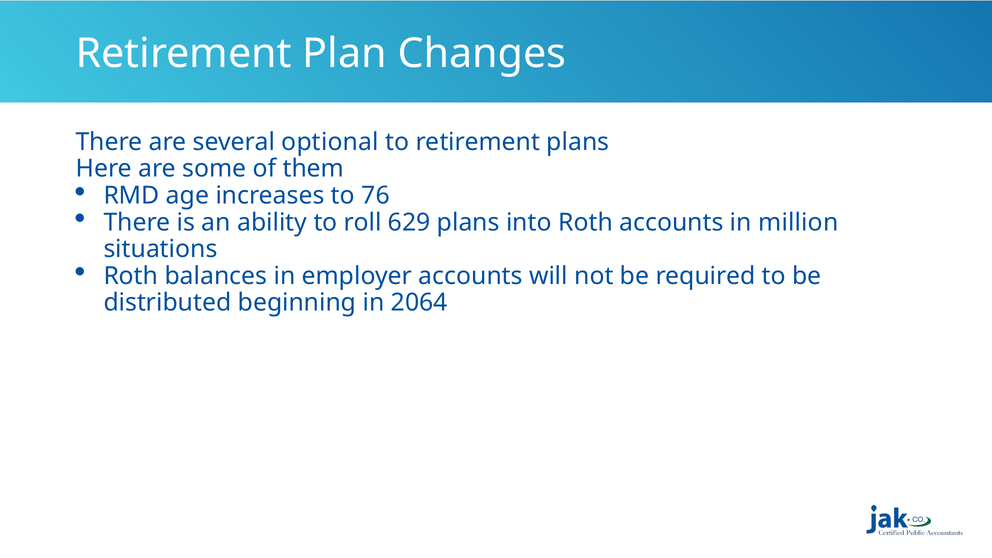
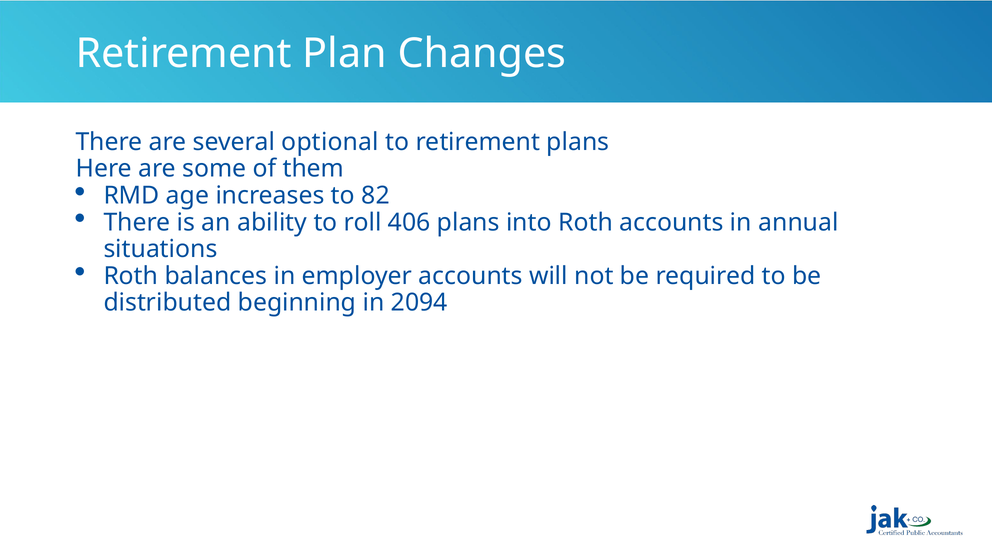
76: 76 -> 82
629: 629 -> 406
million: million -> annual
2064: 2064 -> 2094
